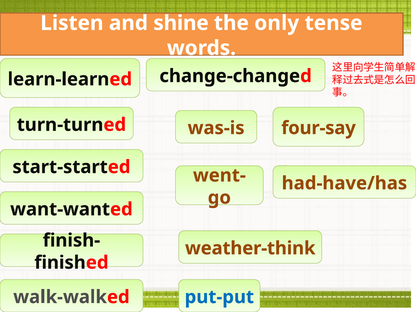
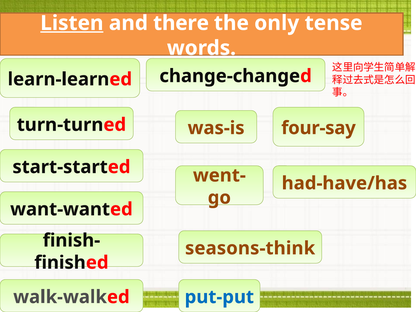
Listen underline: none -> present
shine: shine -> there
weather-think: weather-think -> seasons-think
